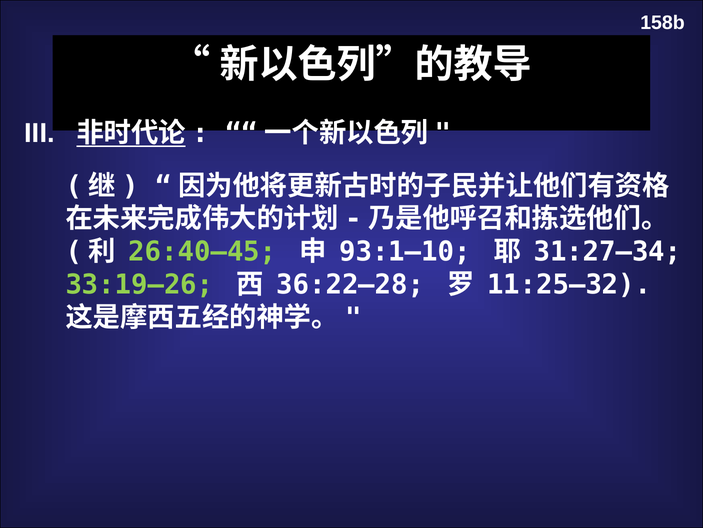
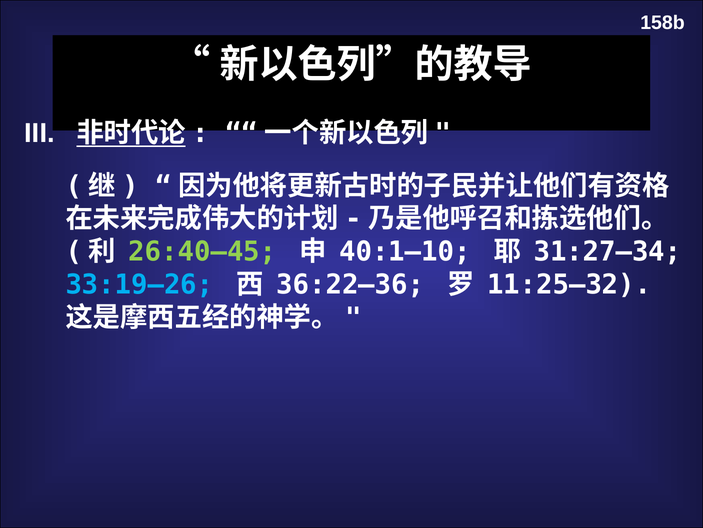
93:1–10: 93:1–10 -> 40:1–10
33:19–26 colour: light green -> light blue
36:22–28: 36:22–28 -> 36:22–36
